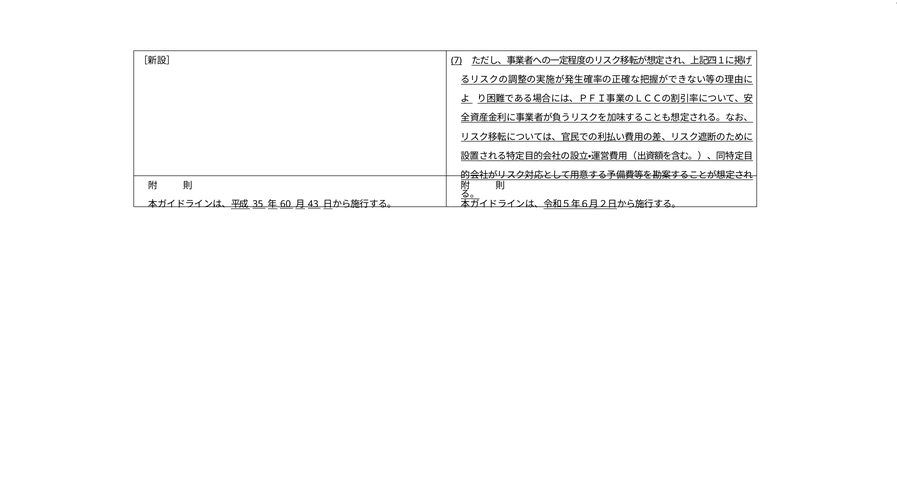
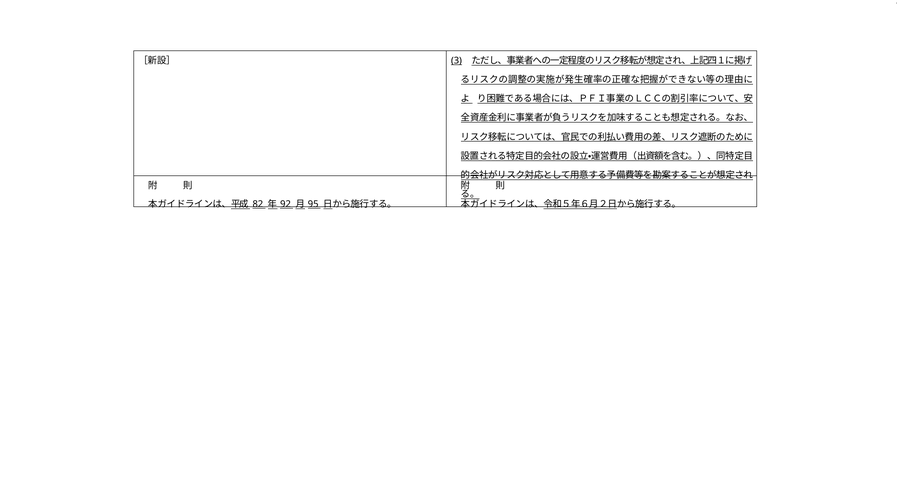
7 at (456, 61): 7 -> 3
35: 35 -> 82
60: 60 -> 92
43: 43 -> 95
